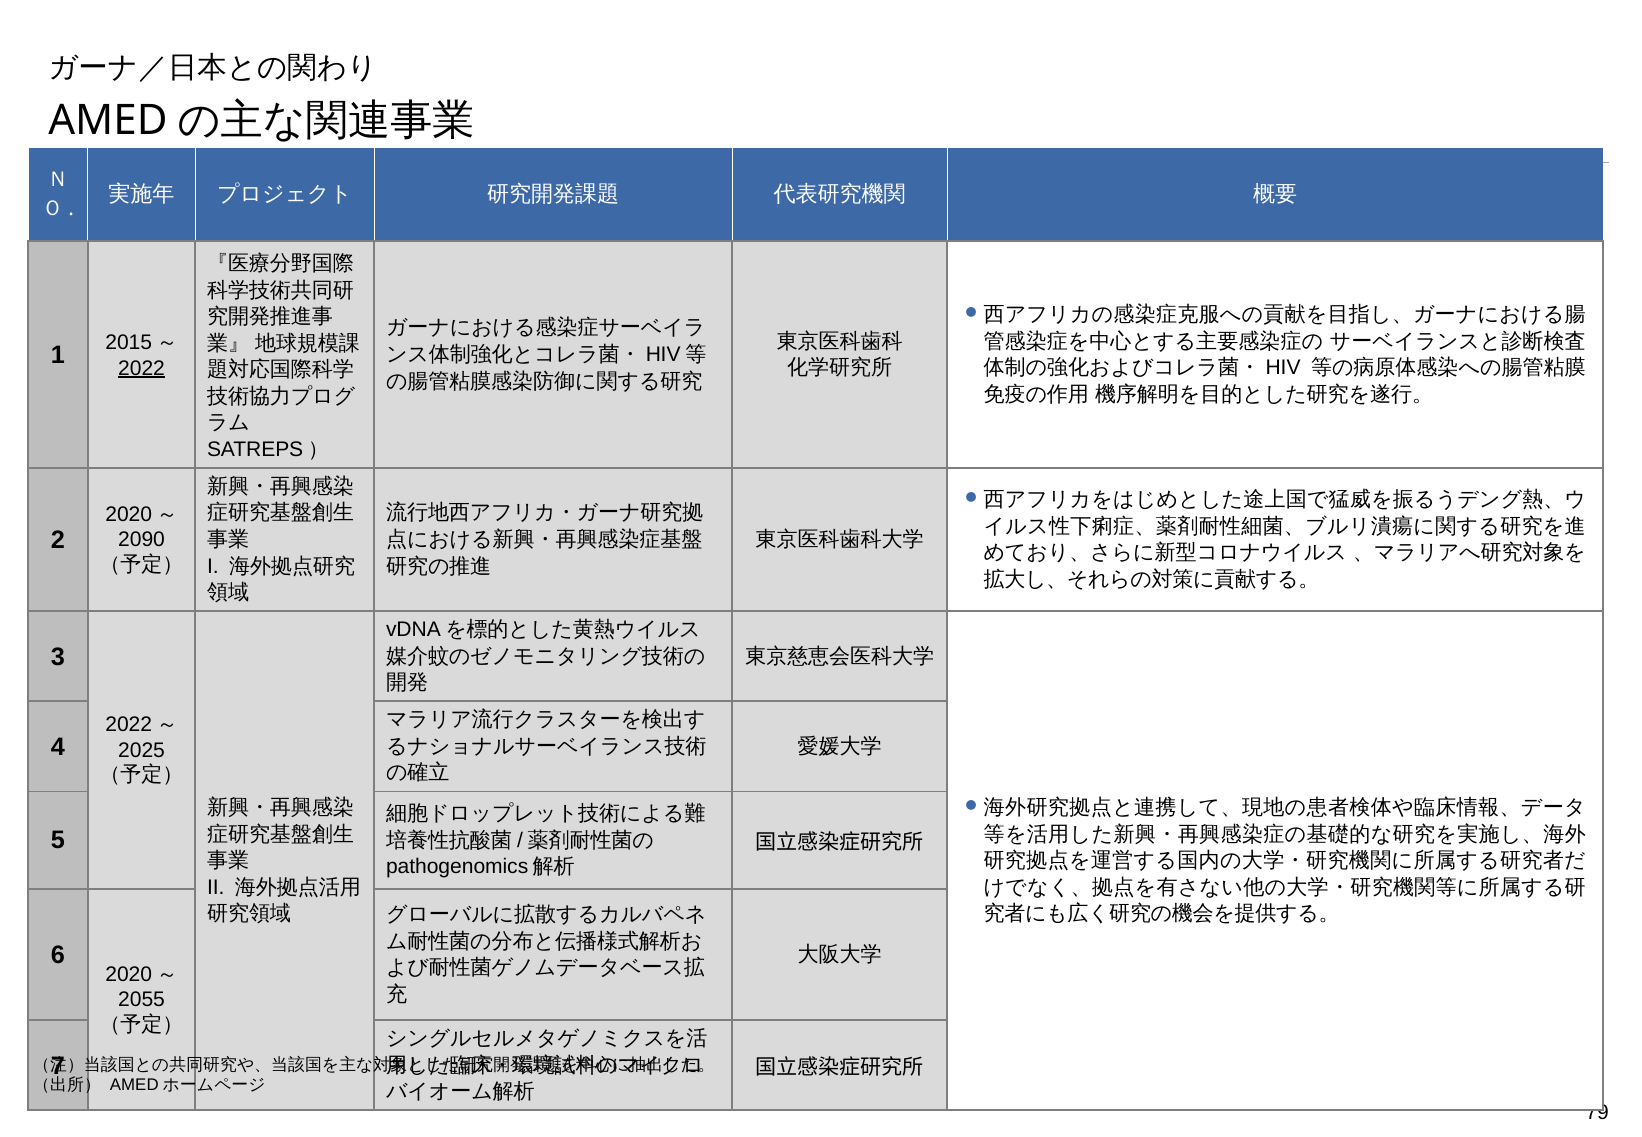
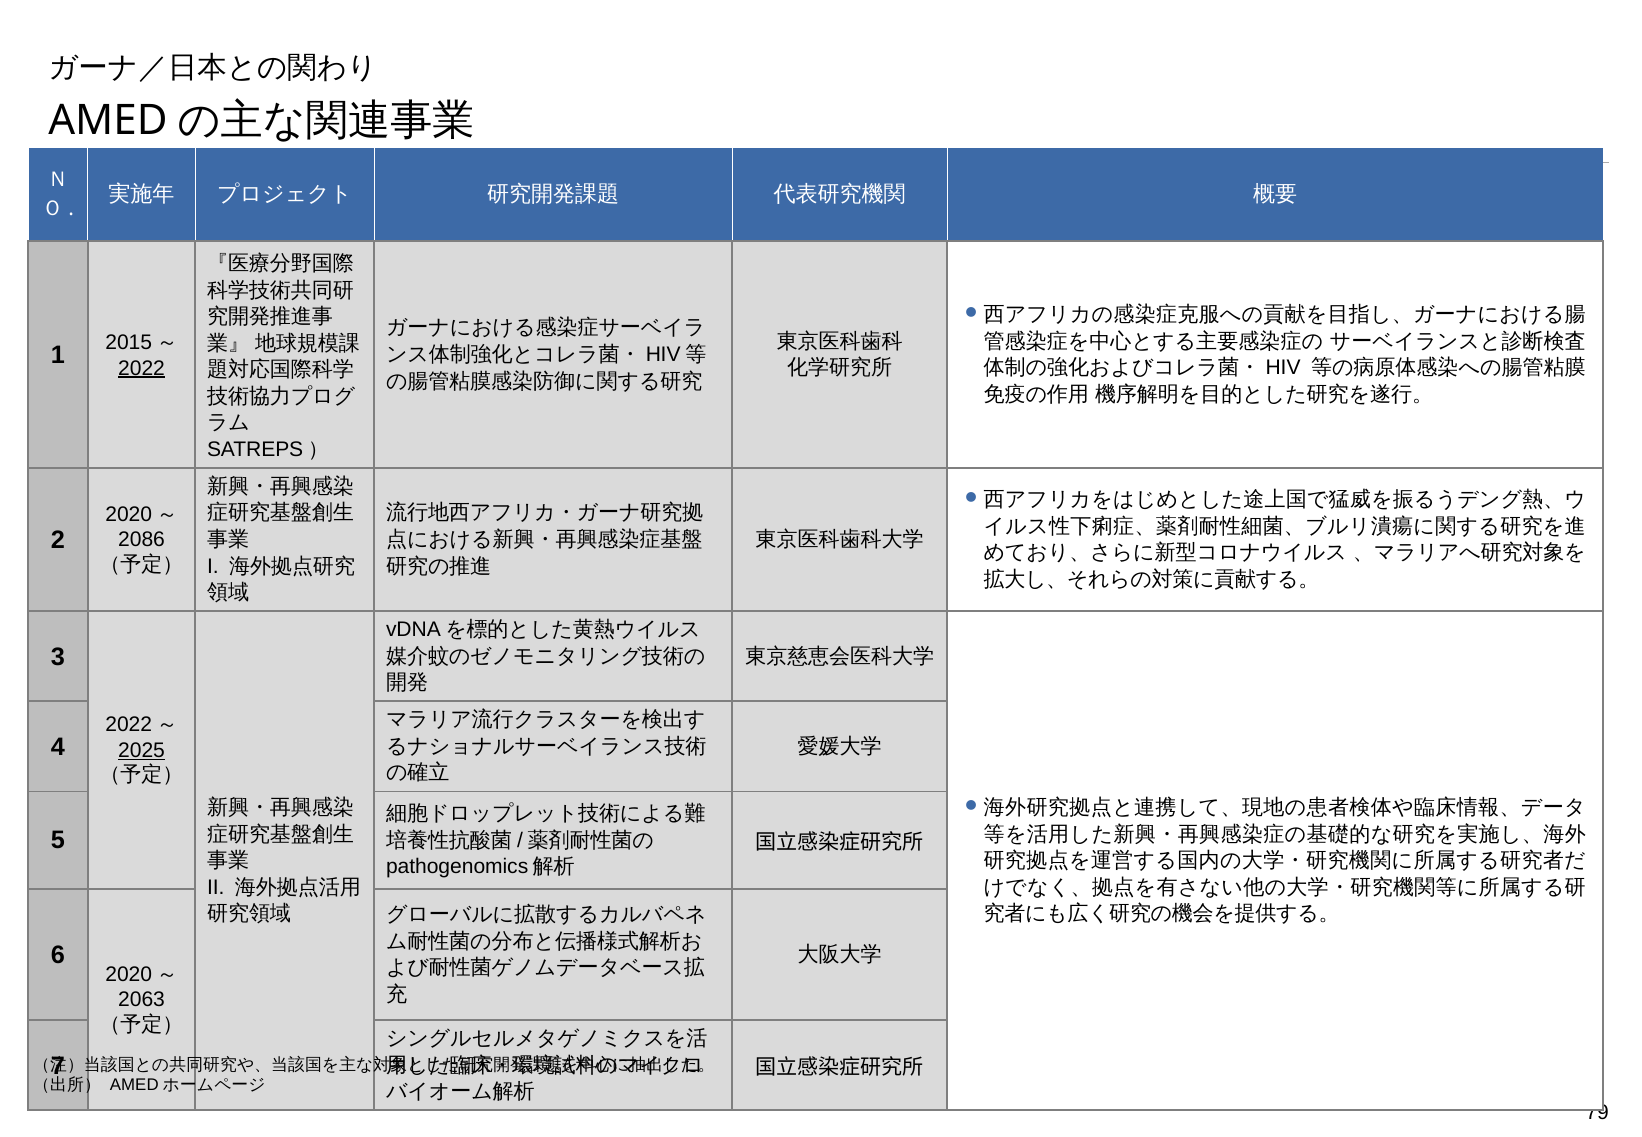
2090: 2090 -> 2086
2025 underline: none -> present
2055: 2055 -> 2063
